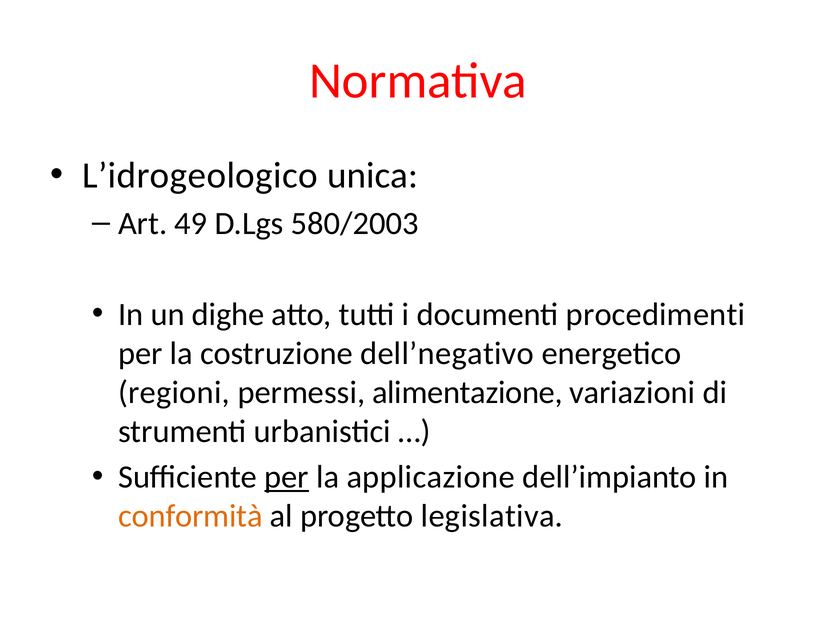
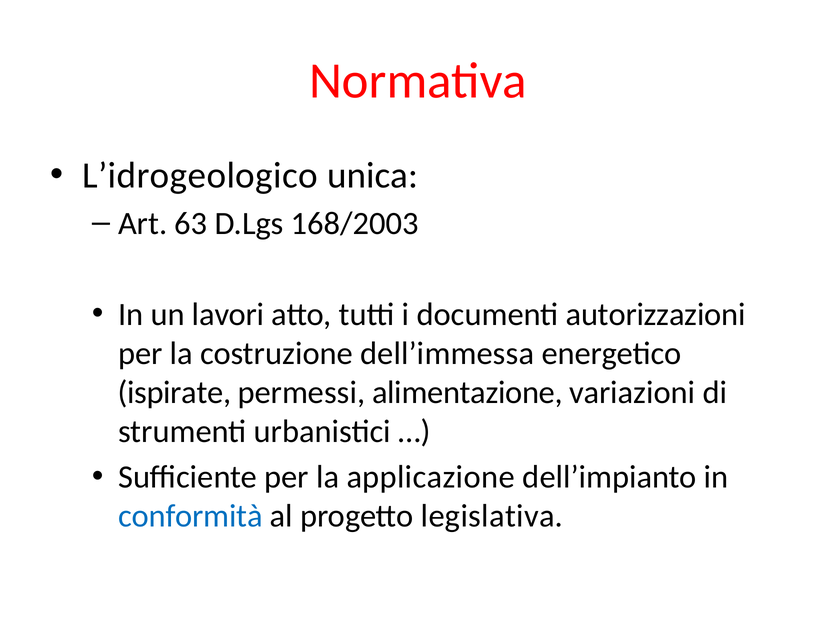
49: 49 -> 63
580/2003: 580/2003 -> 168/2003
dighe: dighe -> lavori
procedimenti: procedimenti -> autorizzazioni
dell’negativo: dell’negativo -> dell’immessa
regioni: regioni -> ispirate
per at (287, 477) underline: present -> none
conformità colour: orange -> blue
